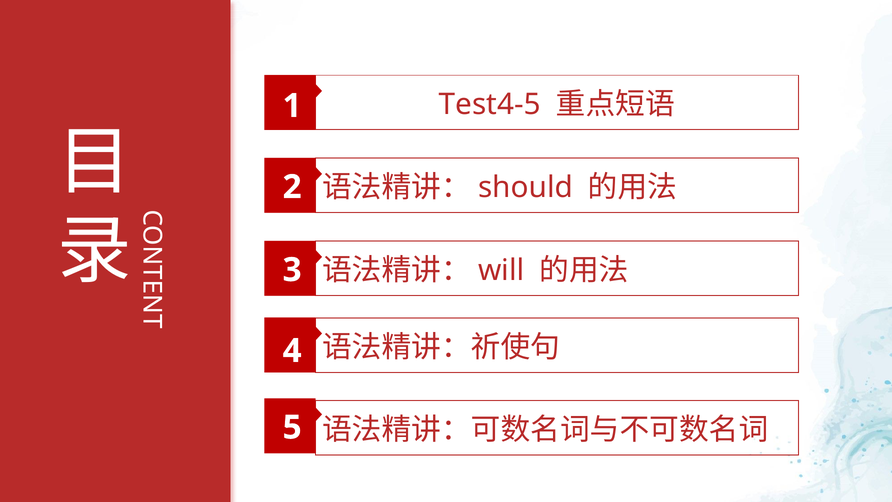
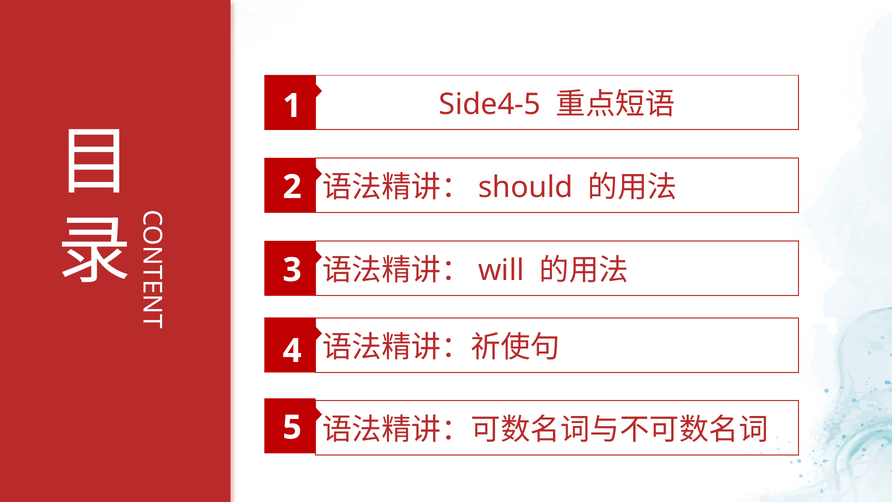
Test4-5: Test4-5 -> Side4-5
